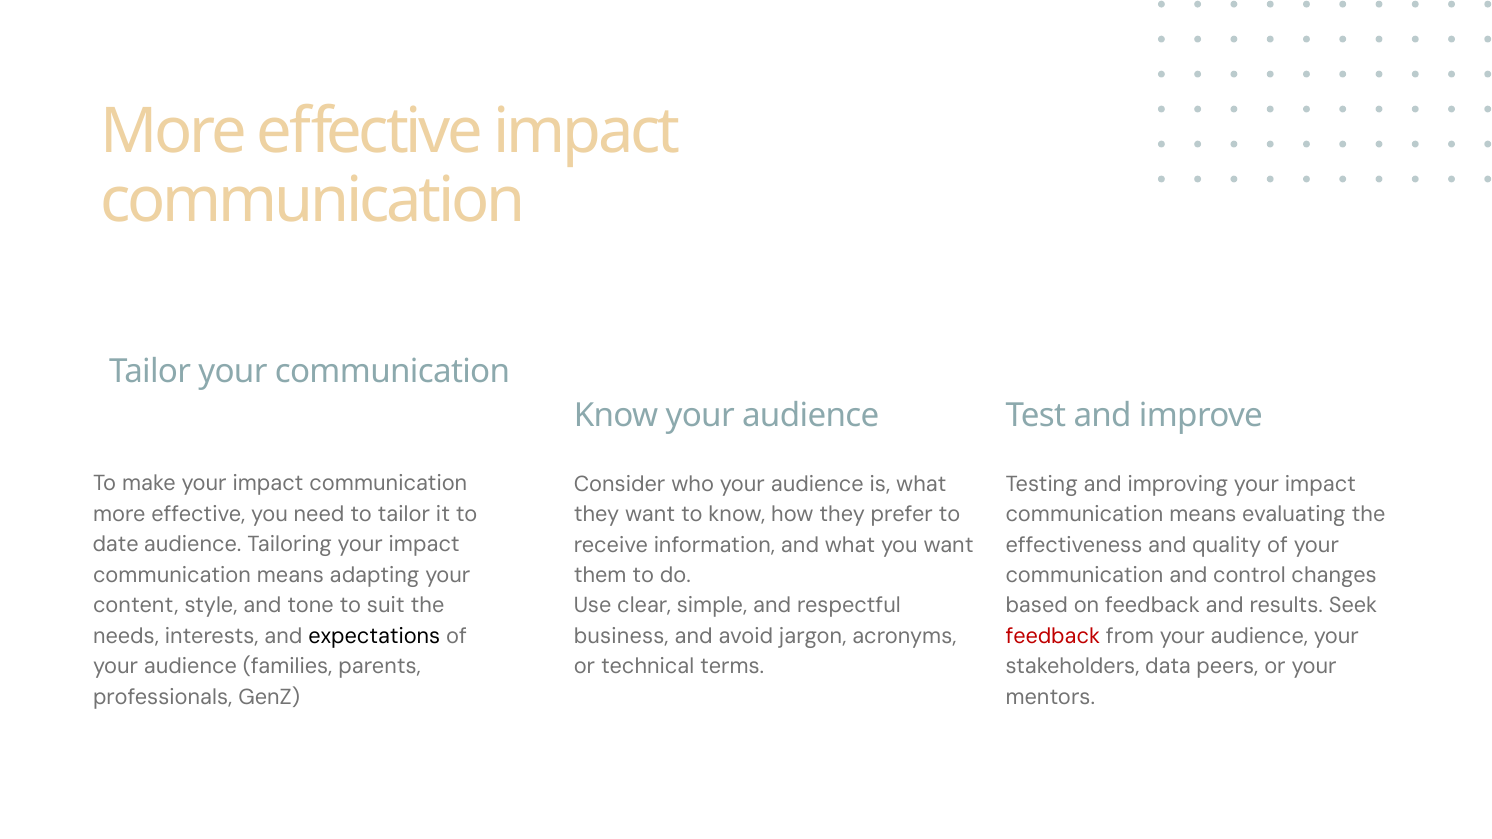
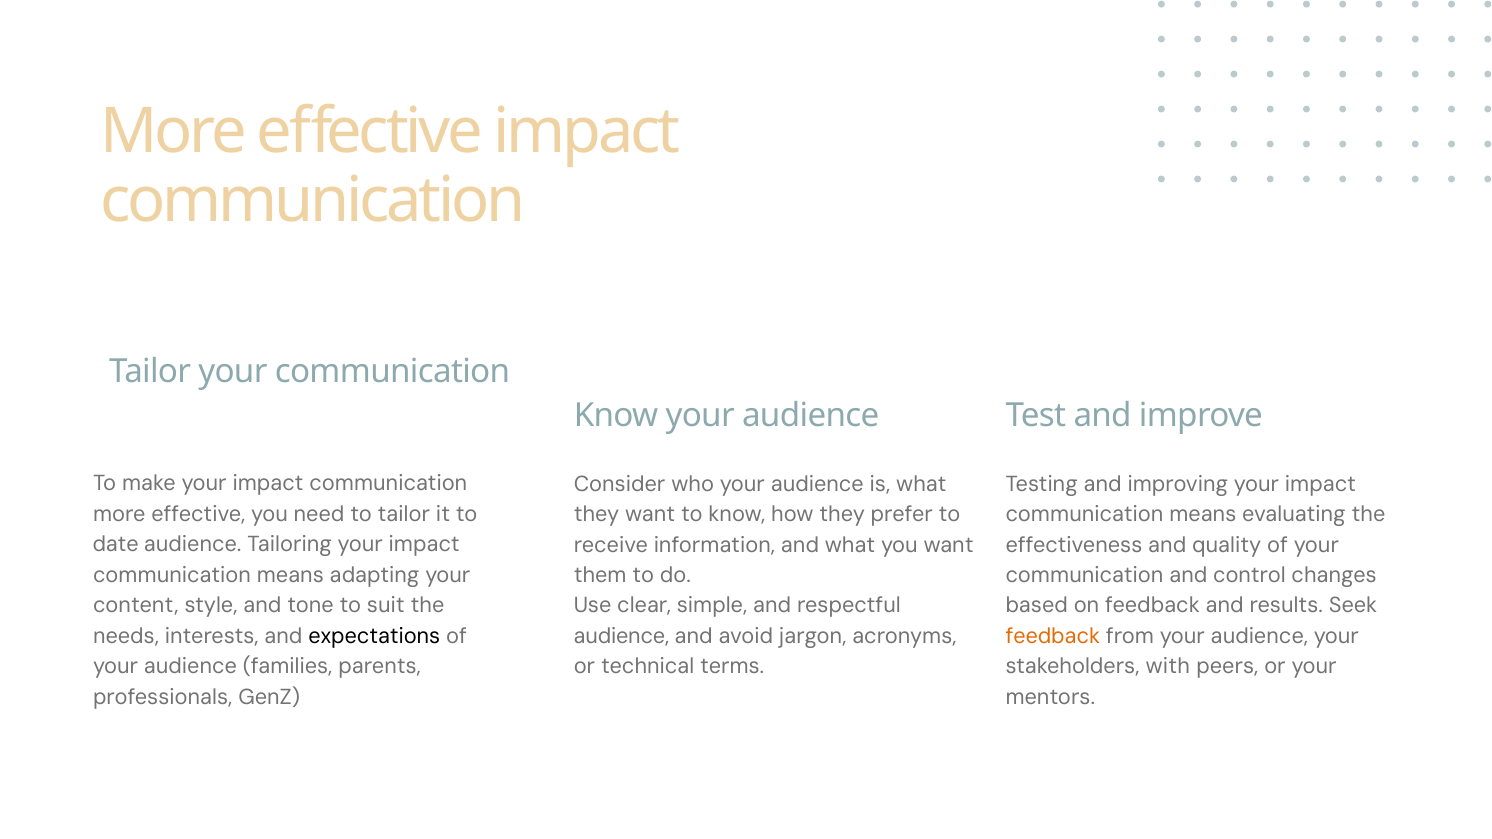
business at (621, 636): business -> audience
feedback at (1053, 636) colour: red -> orange
data: data -> with
